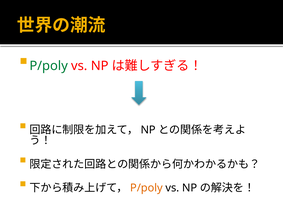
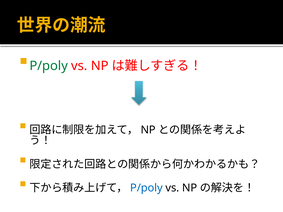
P/poly at (146, 188) colour: orange -> blue
